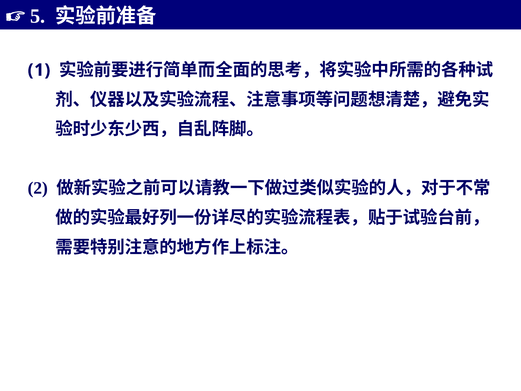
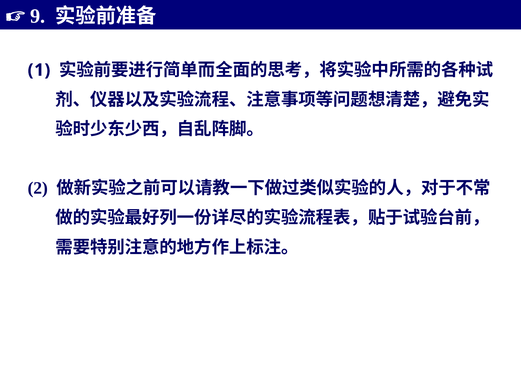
5: 5 -> 9
